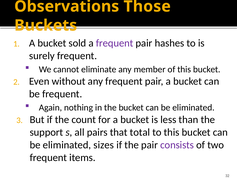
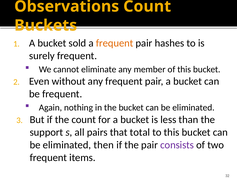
Observations Those: Those -> Count
frequent at (115, 43) colour: purple -> orange
sizes: sizes -> then
